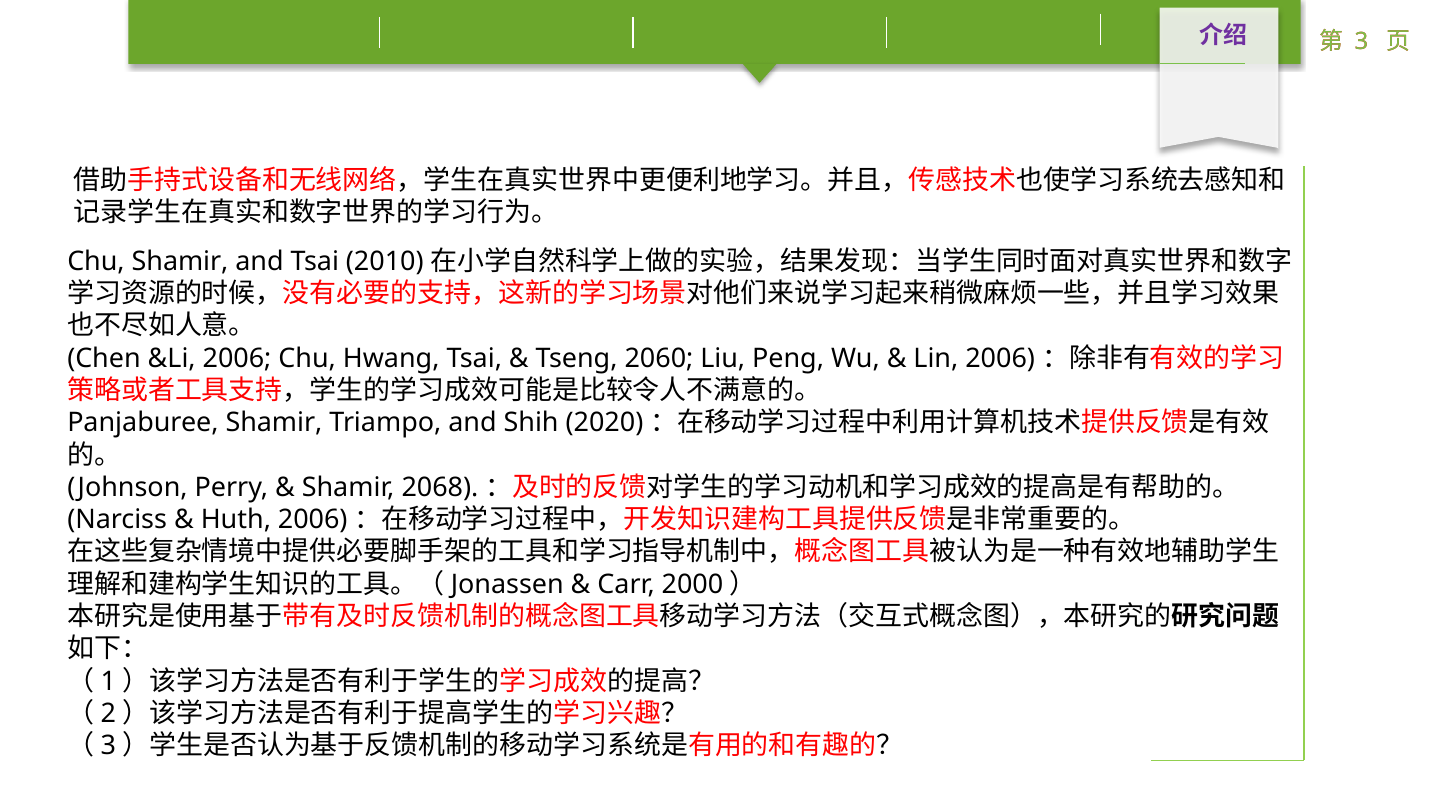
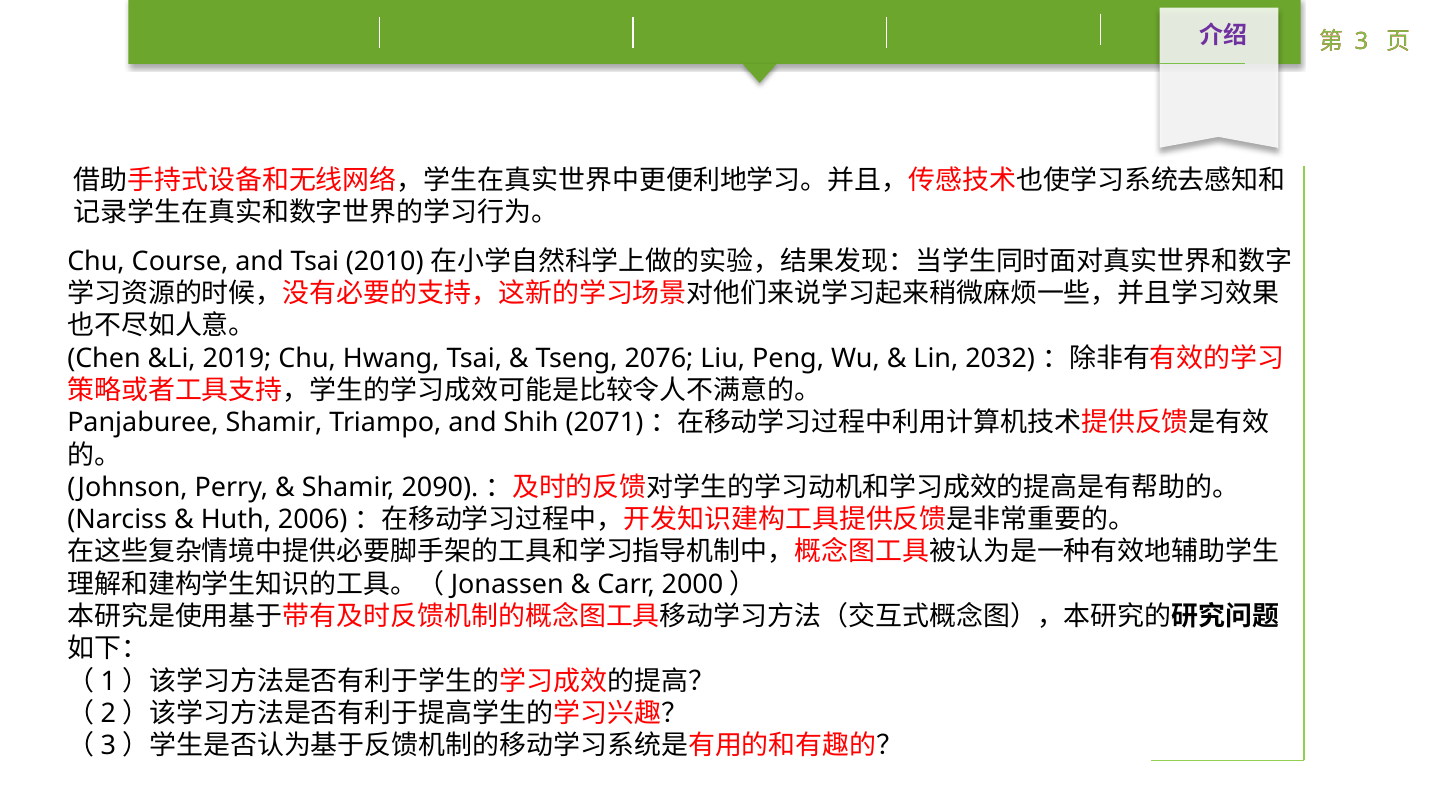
Chu Shamir: Shamir -> Course
&Li 2006: 2006 -> 2019
2060: 2060 -> 2076
Lin 2006: 2006 -> 2032
2020: 2020 -> 2071
2068: 2068 -> 2090
